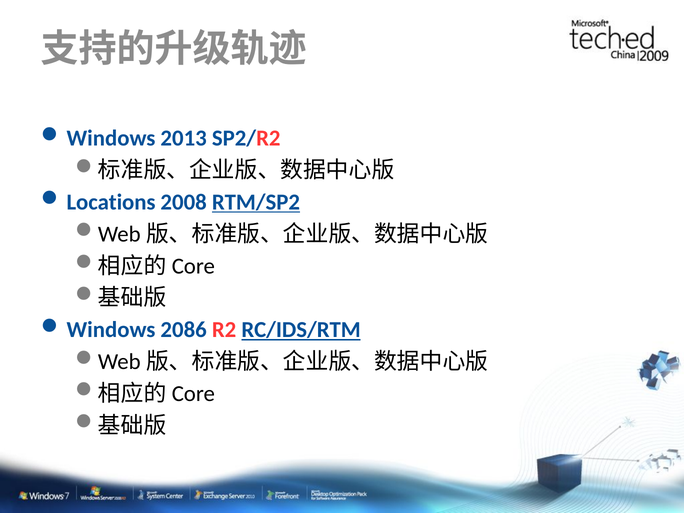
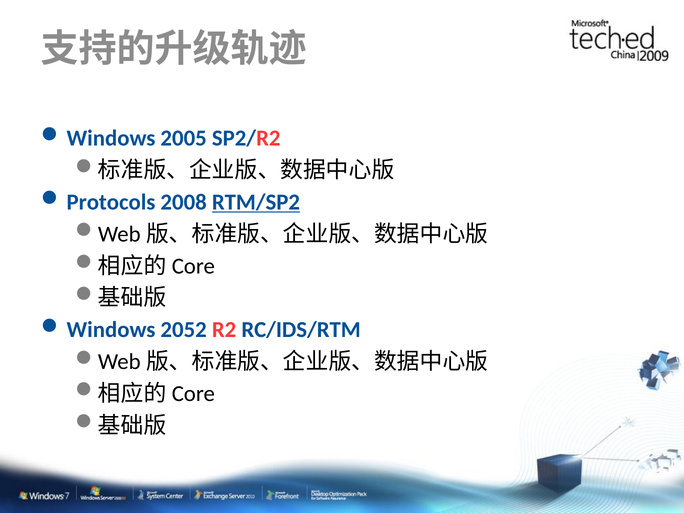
2013: 2013 -> 2005
Locations: Locations -> Protocols
2086: 2086 -> 2052
RC/IDS/RTM underline: present -> none
